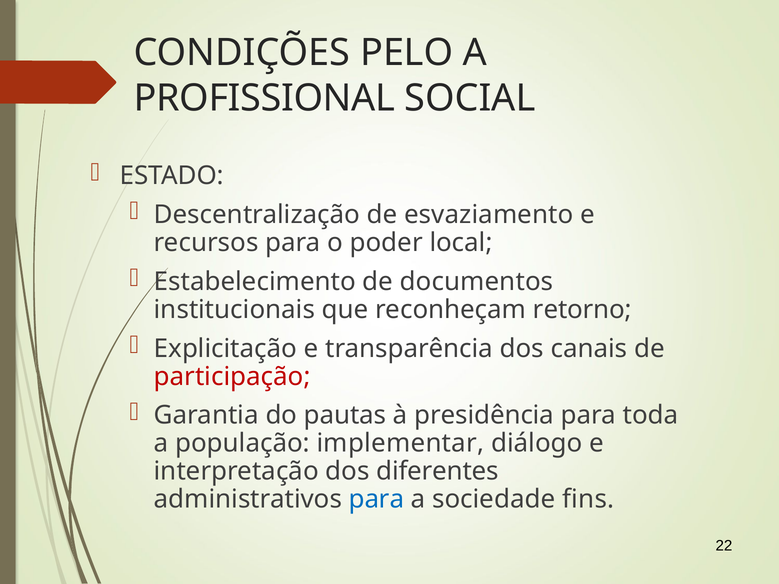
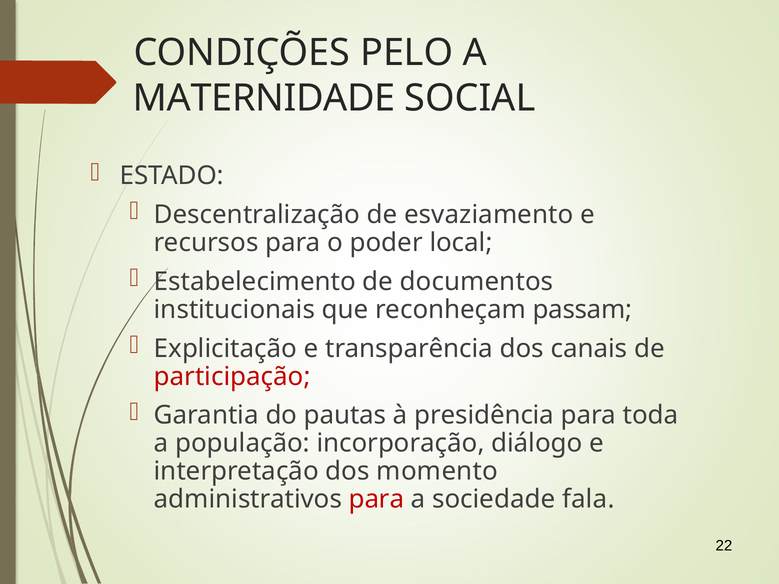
PROFISSIONAL: PROFISSIONAL -> MATERNIDADE
retorno: retorno -> passam
implementar: implementar -> incorporação
diferentes: diferentes -> momento
para at (376, 500) colour: blue -> red
fins: fins -> fala
